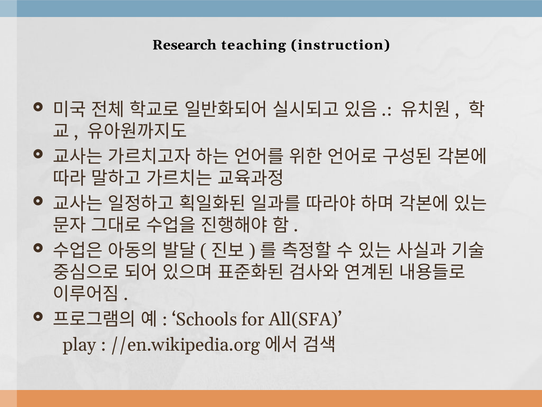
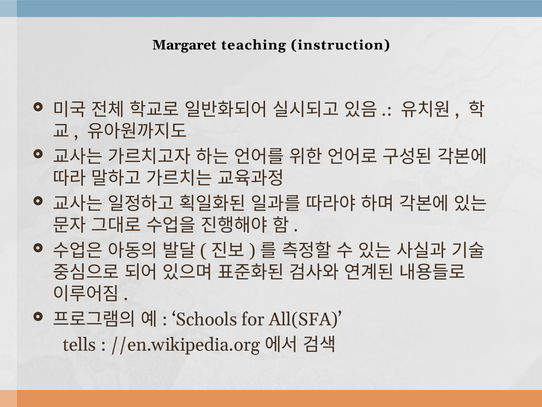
Research: Research -> Margaret
play: play -> tells
